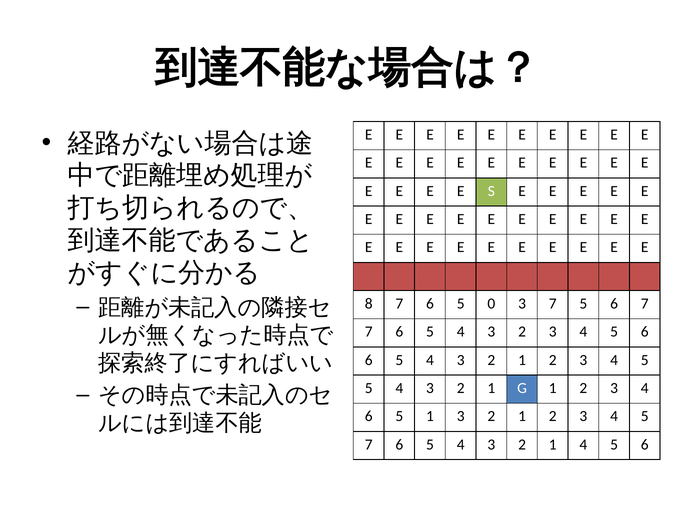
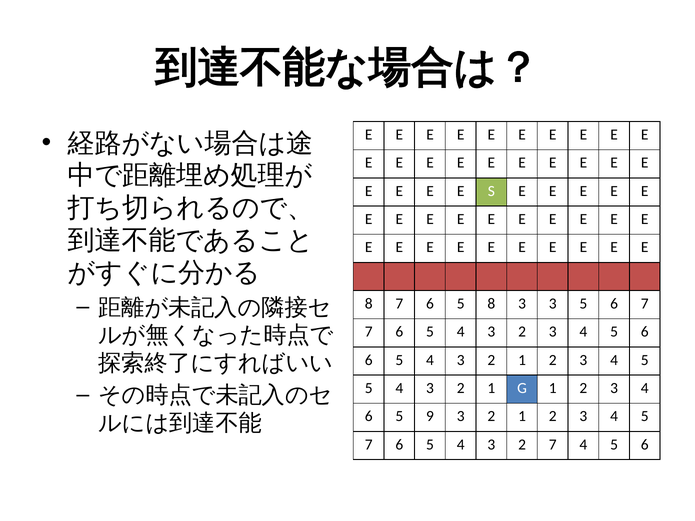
5 0: 0 -> 8
3 7: 7 -> 3
5 1: 1 -> 9
1 at (553, 445): 1 -> 7
